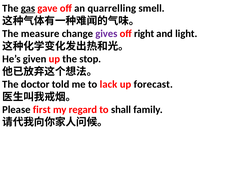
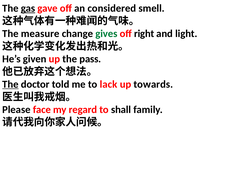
quarrelling: quarrelling -> considered
gives colour: purple -> green
stop: stop -> pass
The at (10, 84) underline: none -> present
forecast: forecast -> towards
first: first -> face
